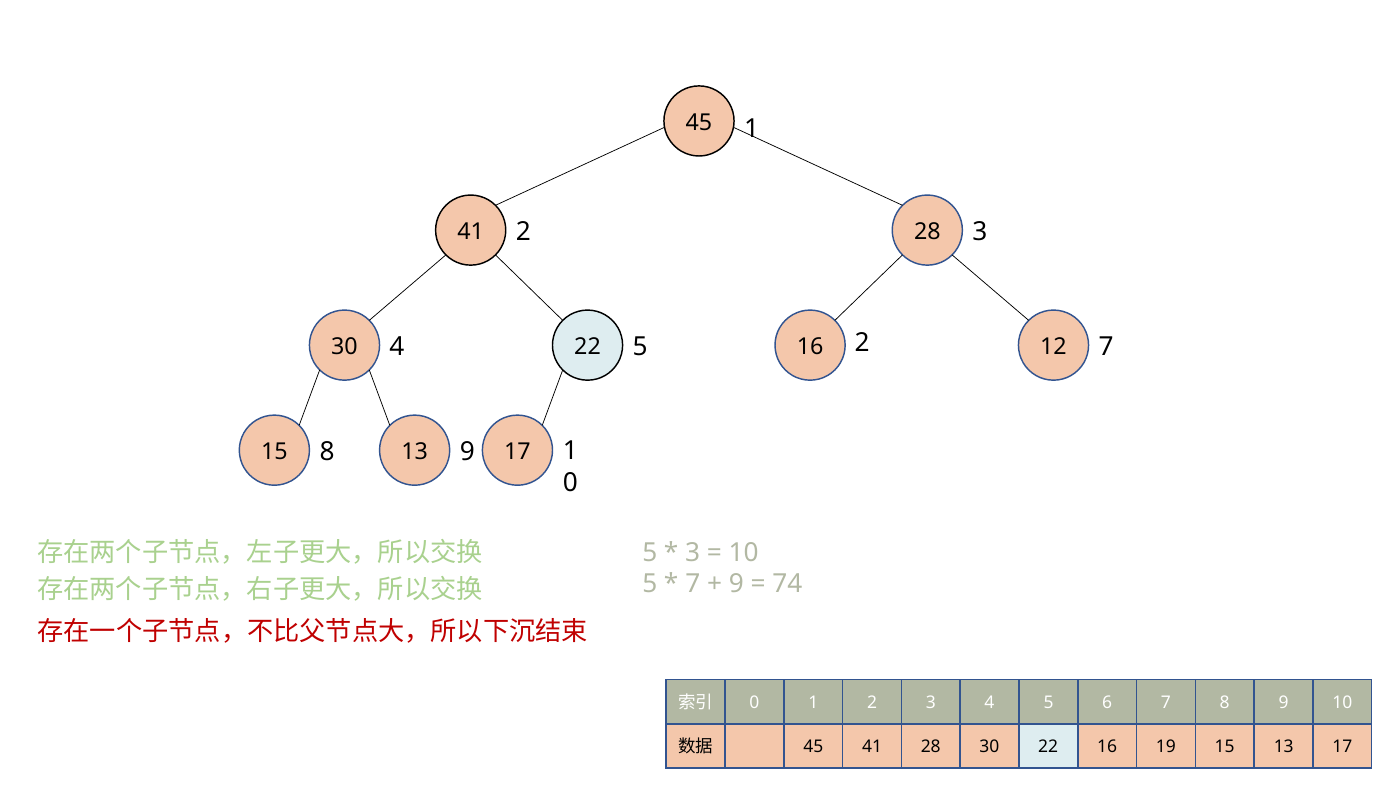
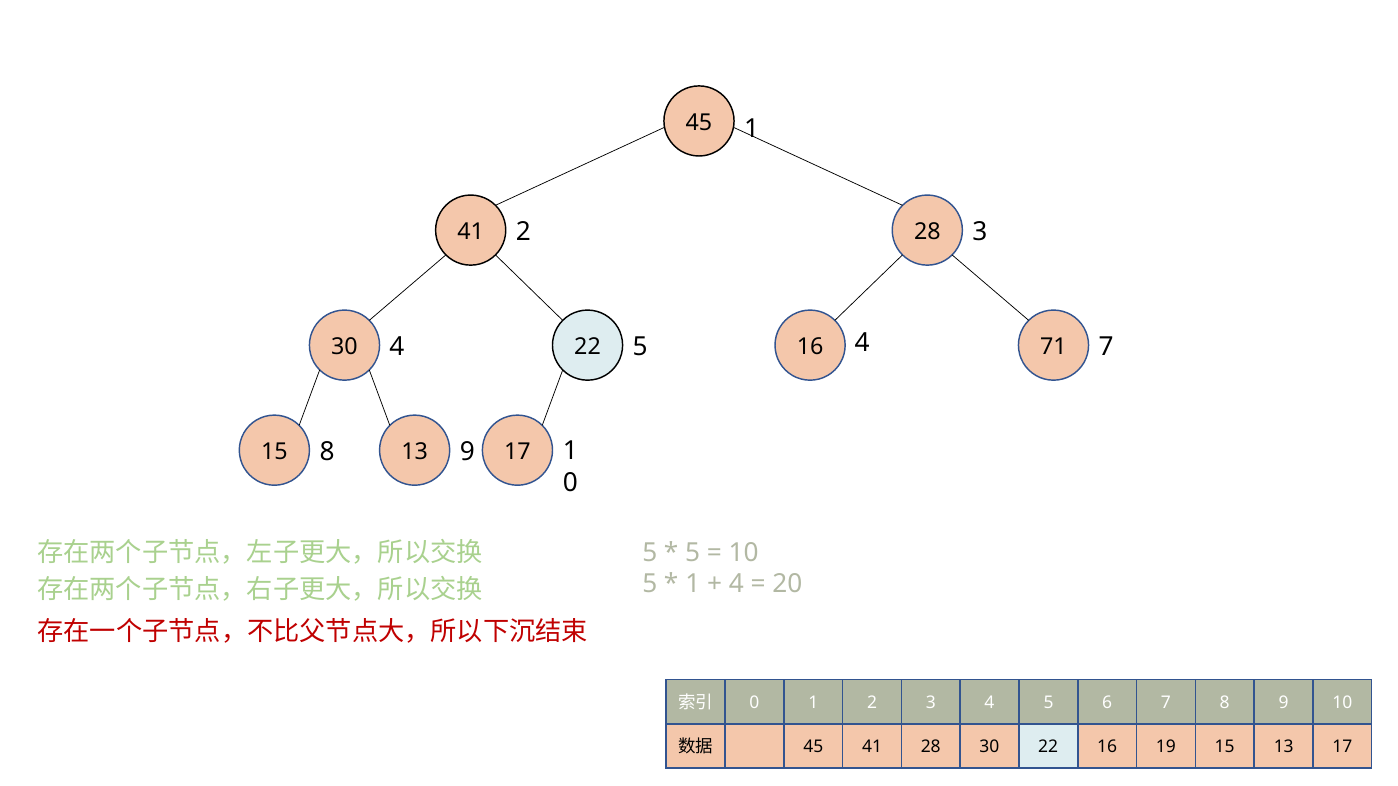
5 2: 2 -> 4
12: 12 -> 71
3 at (693, 553): 3 -> 5
7 at (693, 584): 7 -> 1
9 at (736, 584): 9 -> 4
74: 74 -> 20
